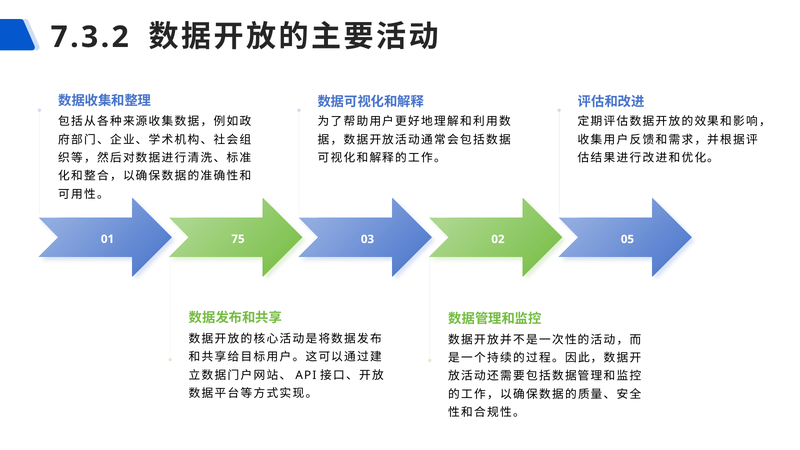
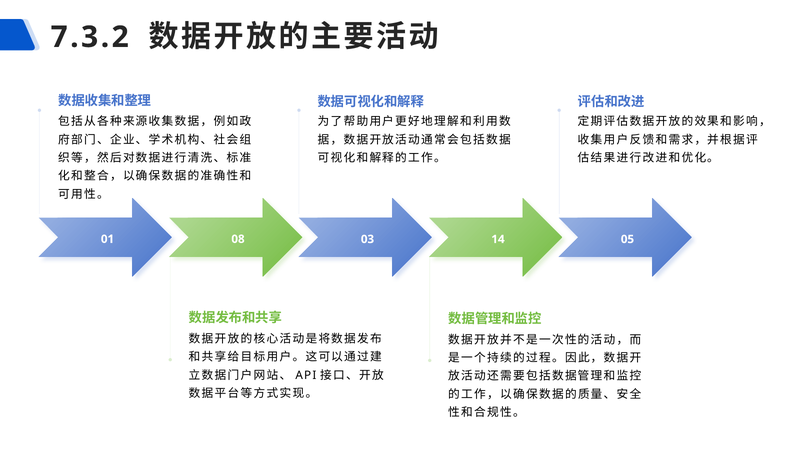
75: 75 -> 08
02: 02 -> 14
